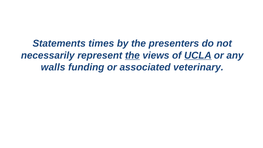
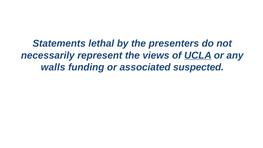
times: times -> lethal
the at (132, 55) underline: present -> none
veterinary: veterinary -> suspected
